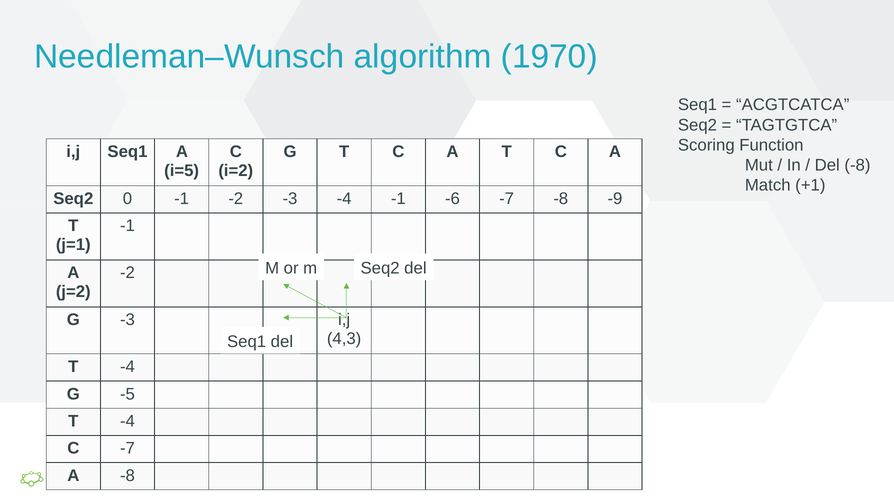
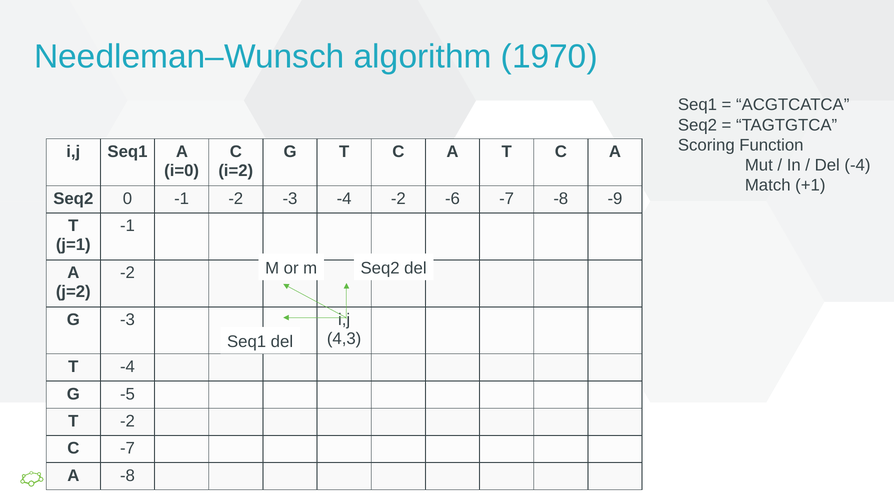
Del -8: -8 -> -4
i=5: i=5 -> i=0
-4 -1: -1 -> -2
-4 at (127, 421): -4 -> -2
